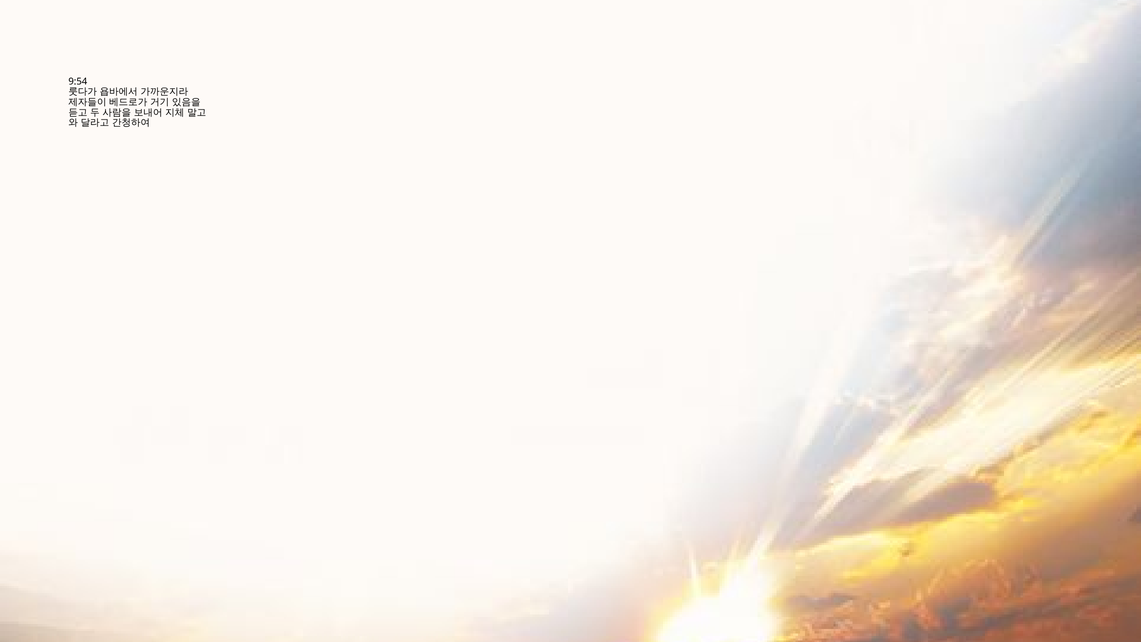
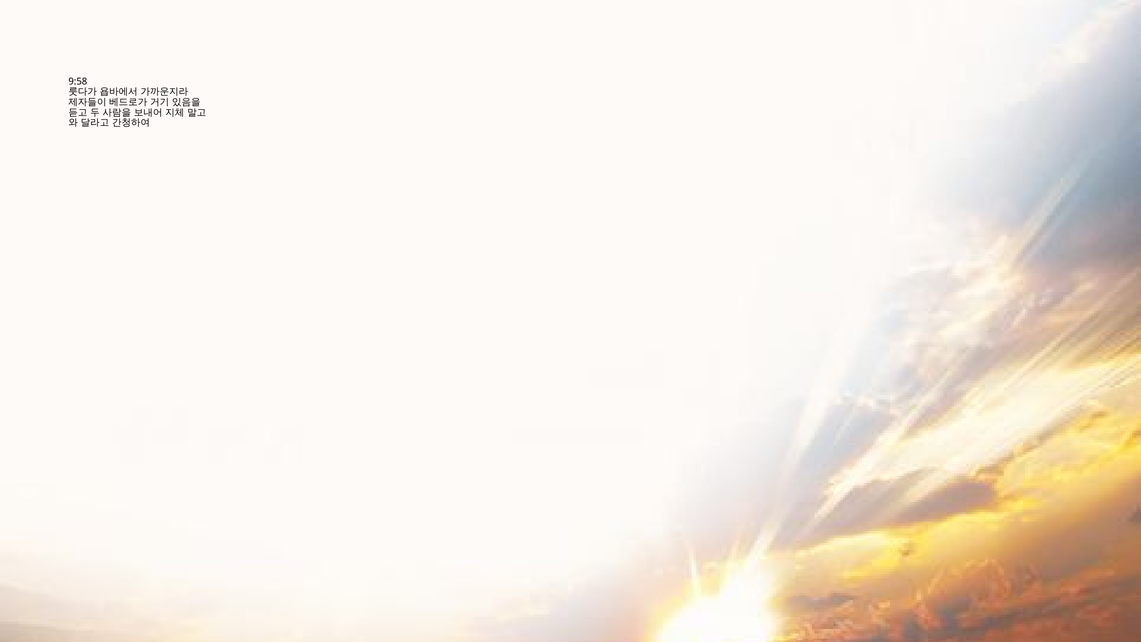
9:54: 9:54 -> 9:58
